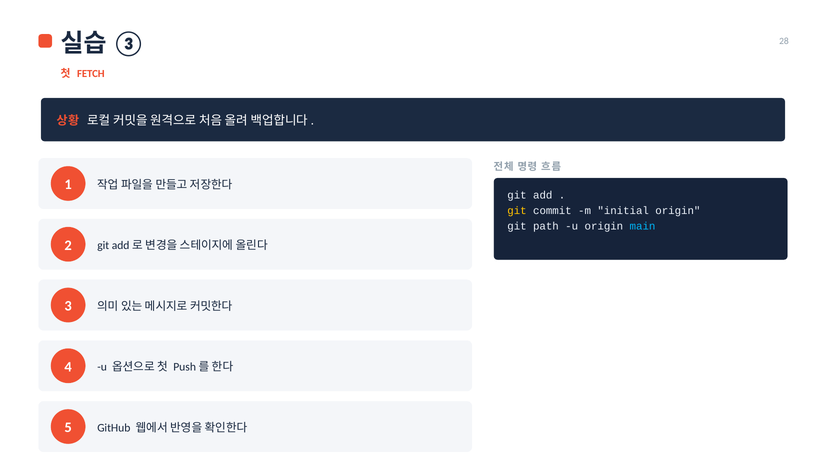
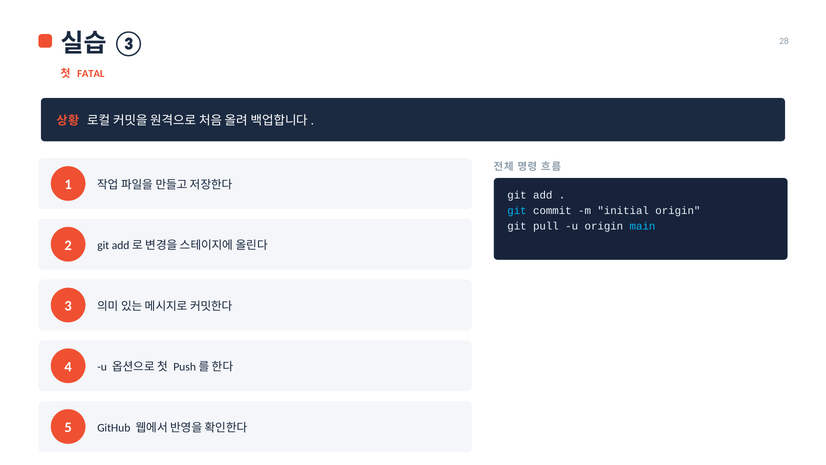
FETCH: FETCH -> FATAL
git at (517, 210) colour: yellow -> light blue
path: path -> pull
